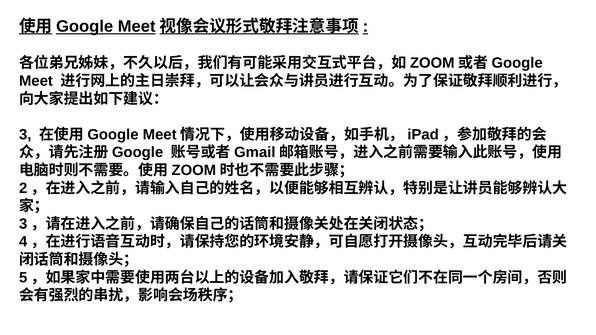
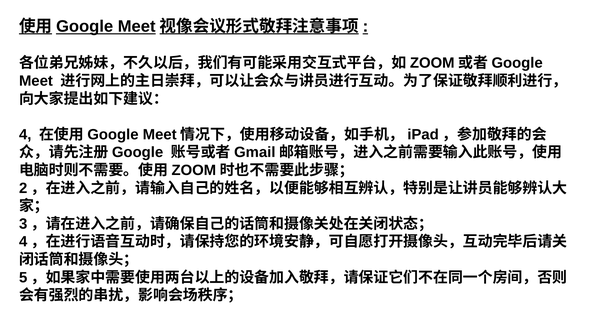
3: 3 -> 4
